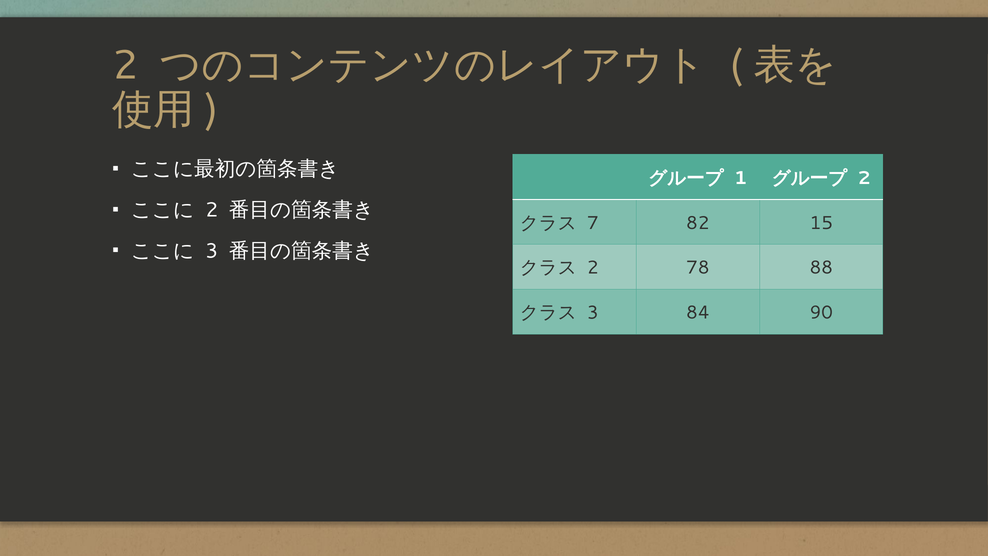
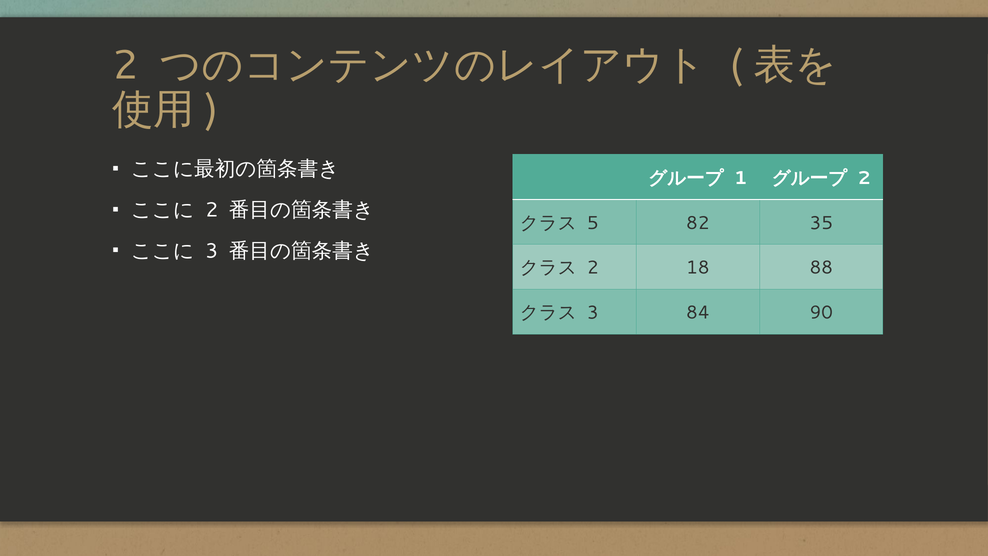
7: 7 -> 5
15: 15 -> 35
78: 78 -> 18
